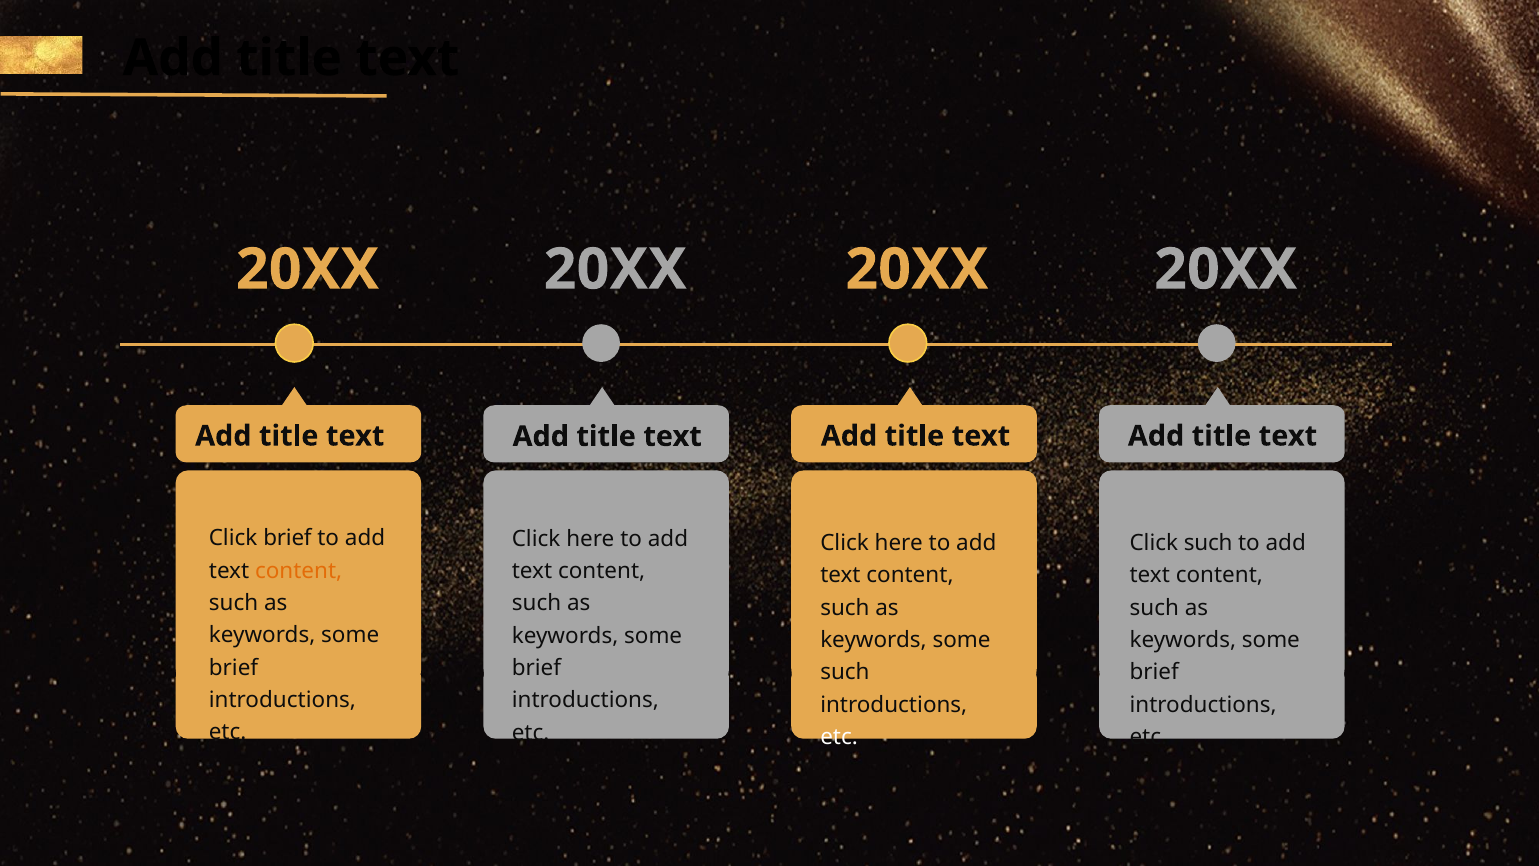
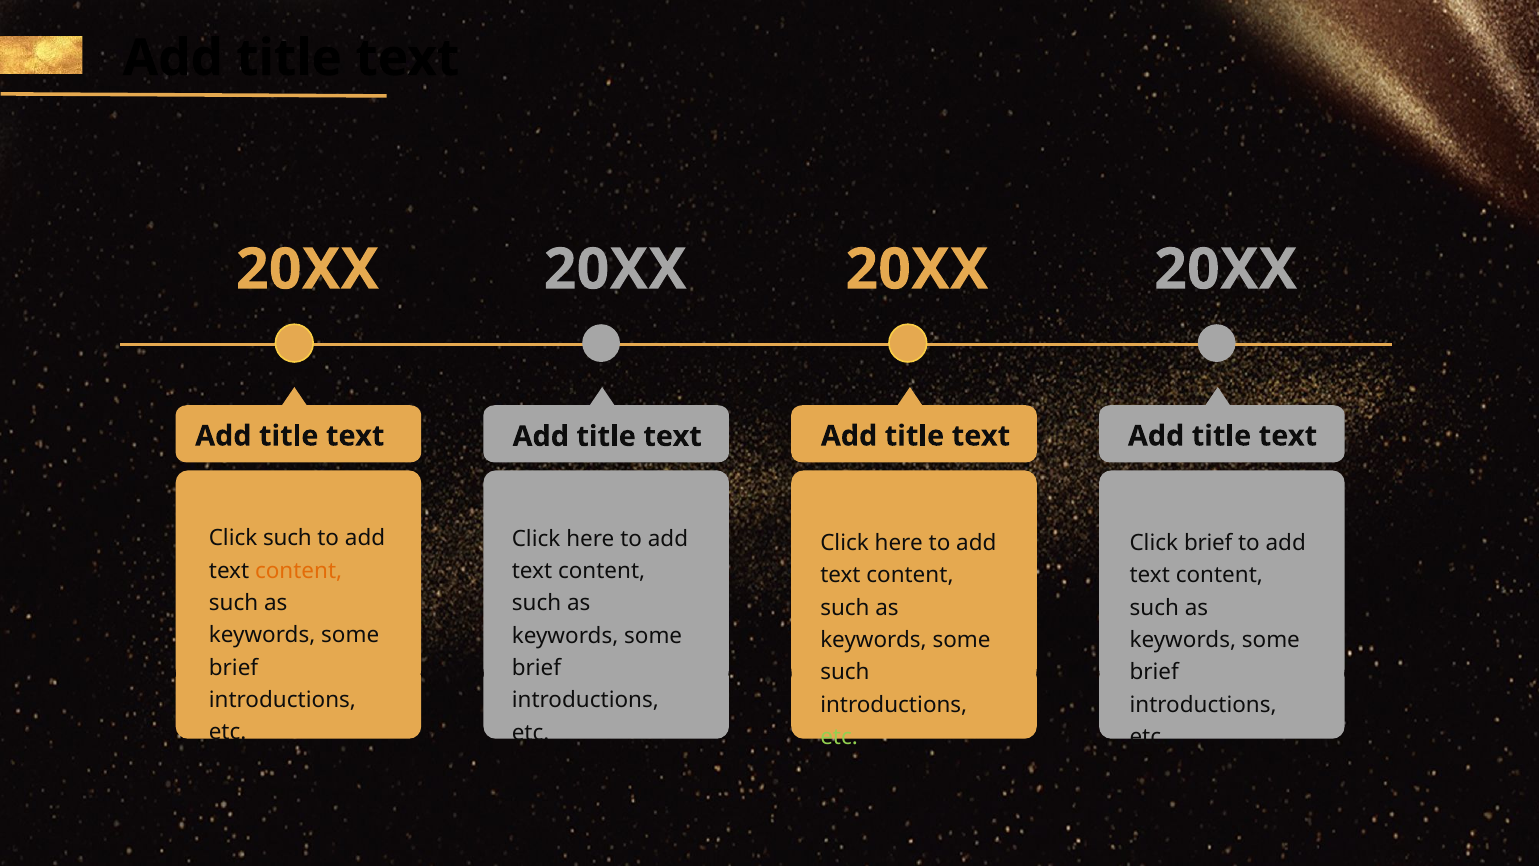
Click brief: brief -> such
Click such: such -> brief
etc at (839, 737) colour: white -> light green
